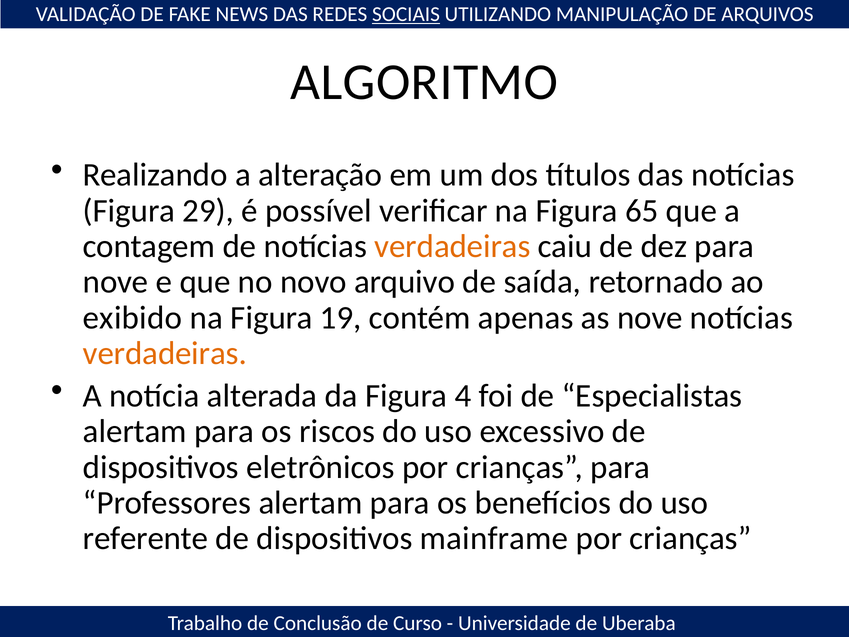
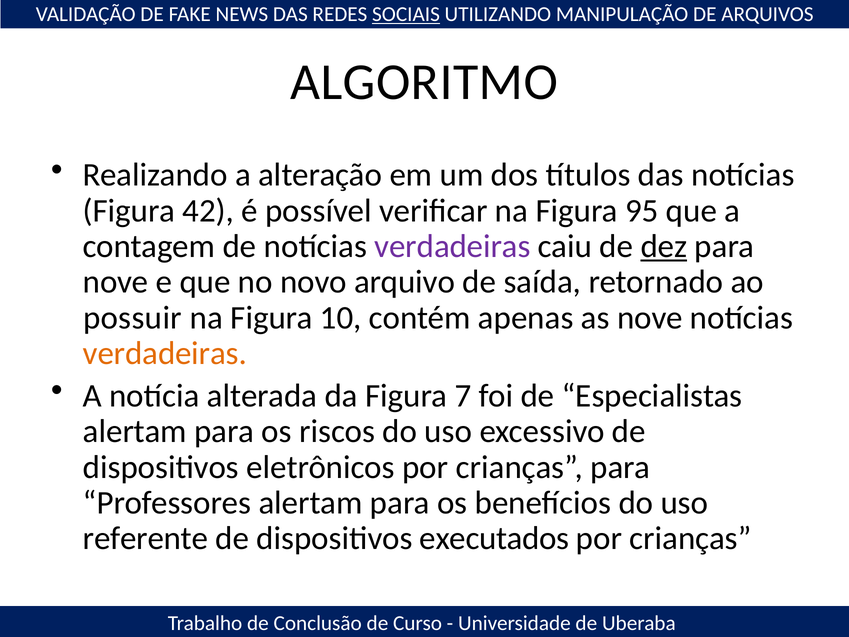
29: 29 -> 42
65: 65 -> 95
verdadeiras at (452, 246) colour: orange -> purple
dez underline: none -> present
exibido: exibido -> possuir
19: 19 -> 10
4: 4 -> 7
mainframe: mainframe -> executados
